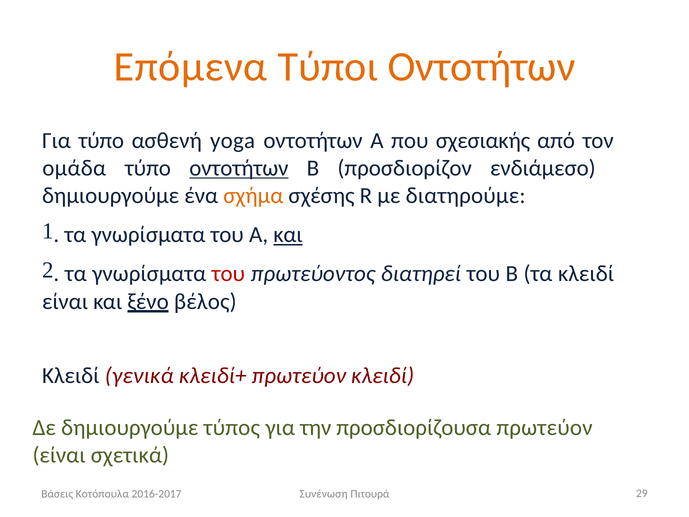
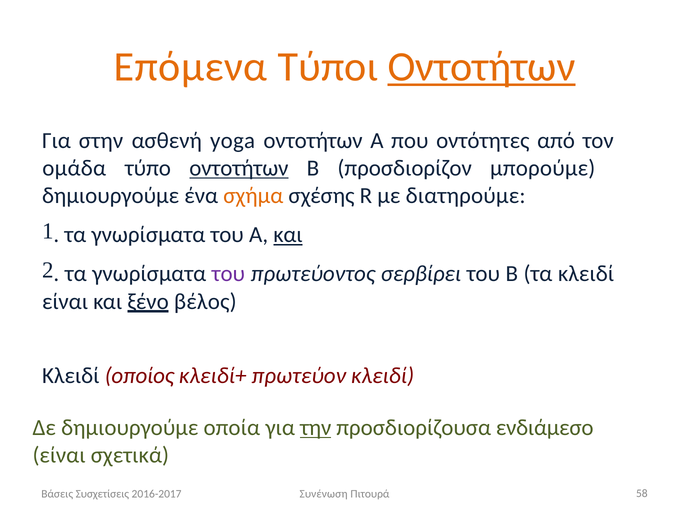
Οντοτήτων at (482, 67) underline: none -> present
Για τύπο: τύπο -> στην
σχεσιακής: σχεσιακής -> οντότητες
ενδιάμεσο: ενδιάμεσο -> μπορούμε
του at (228, 274) colour: red -> purple
διατηρεί: διατηρεί -> σερβίρει
γενικά: γενικά -> οποίος
τύπος: τύπος -> οποία
την underline: none -> present
προσδιορίζουσα πρωτεύον: πρωτεύον -> ενδιάμεσο
Κοτόπουλα: Κοτόπουλα -> Συσχετίσεις
29: 29 -> 58
